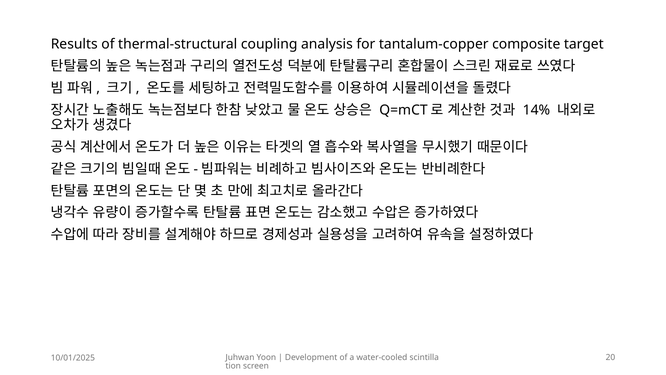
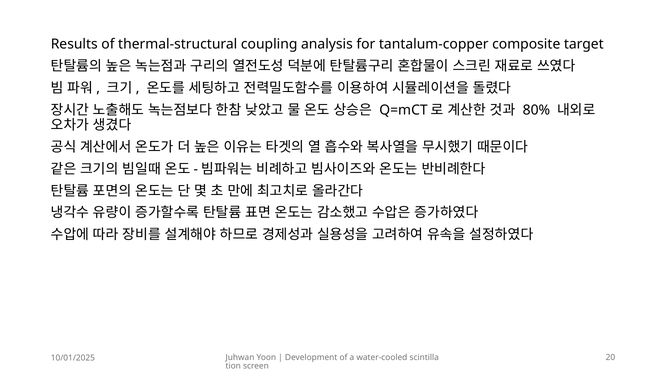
14%: 14% -> 80%
